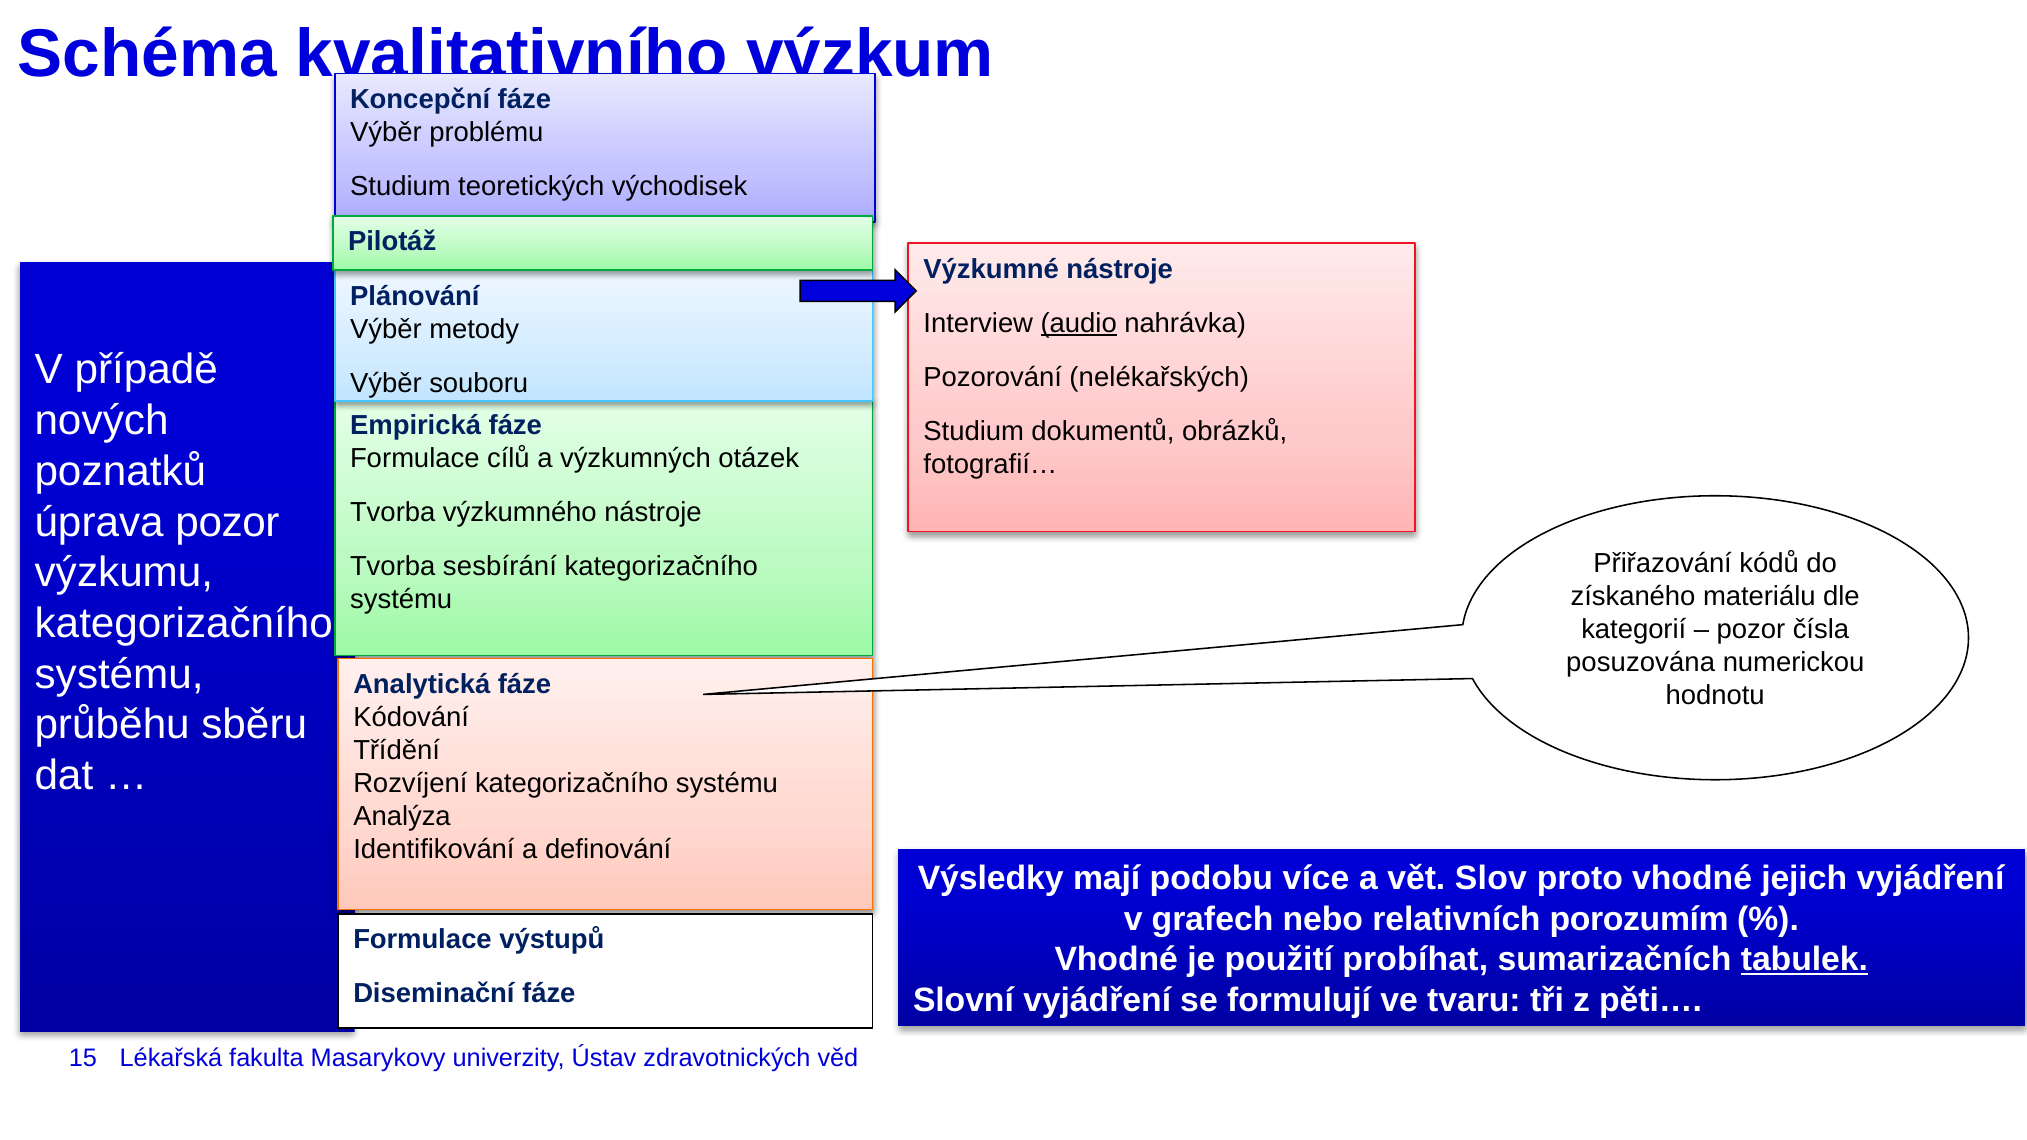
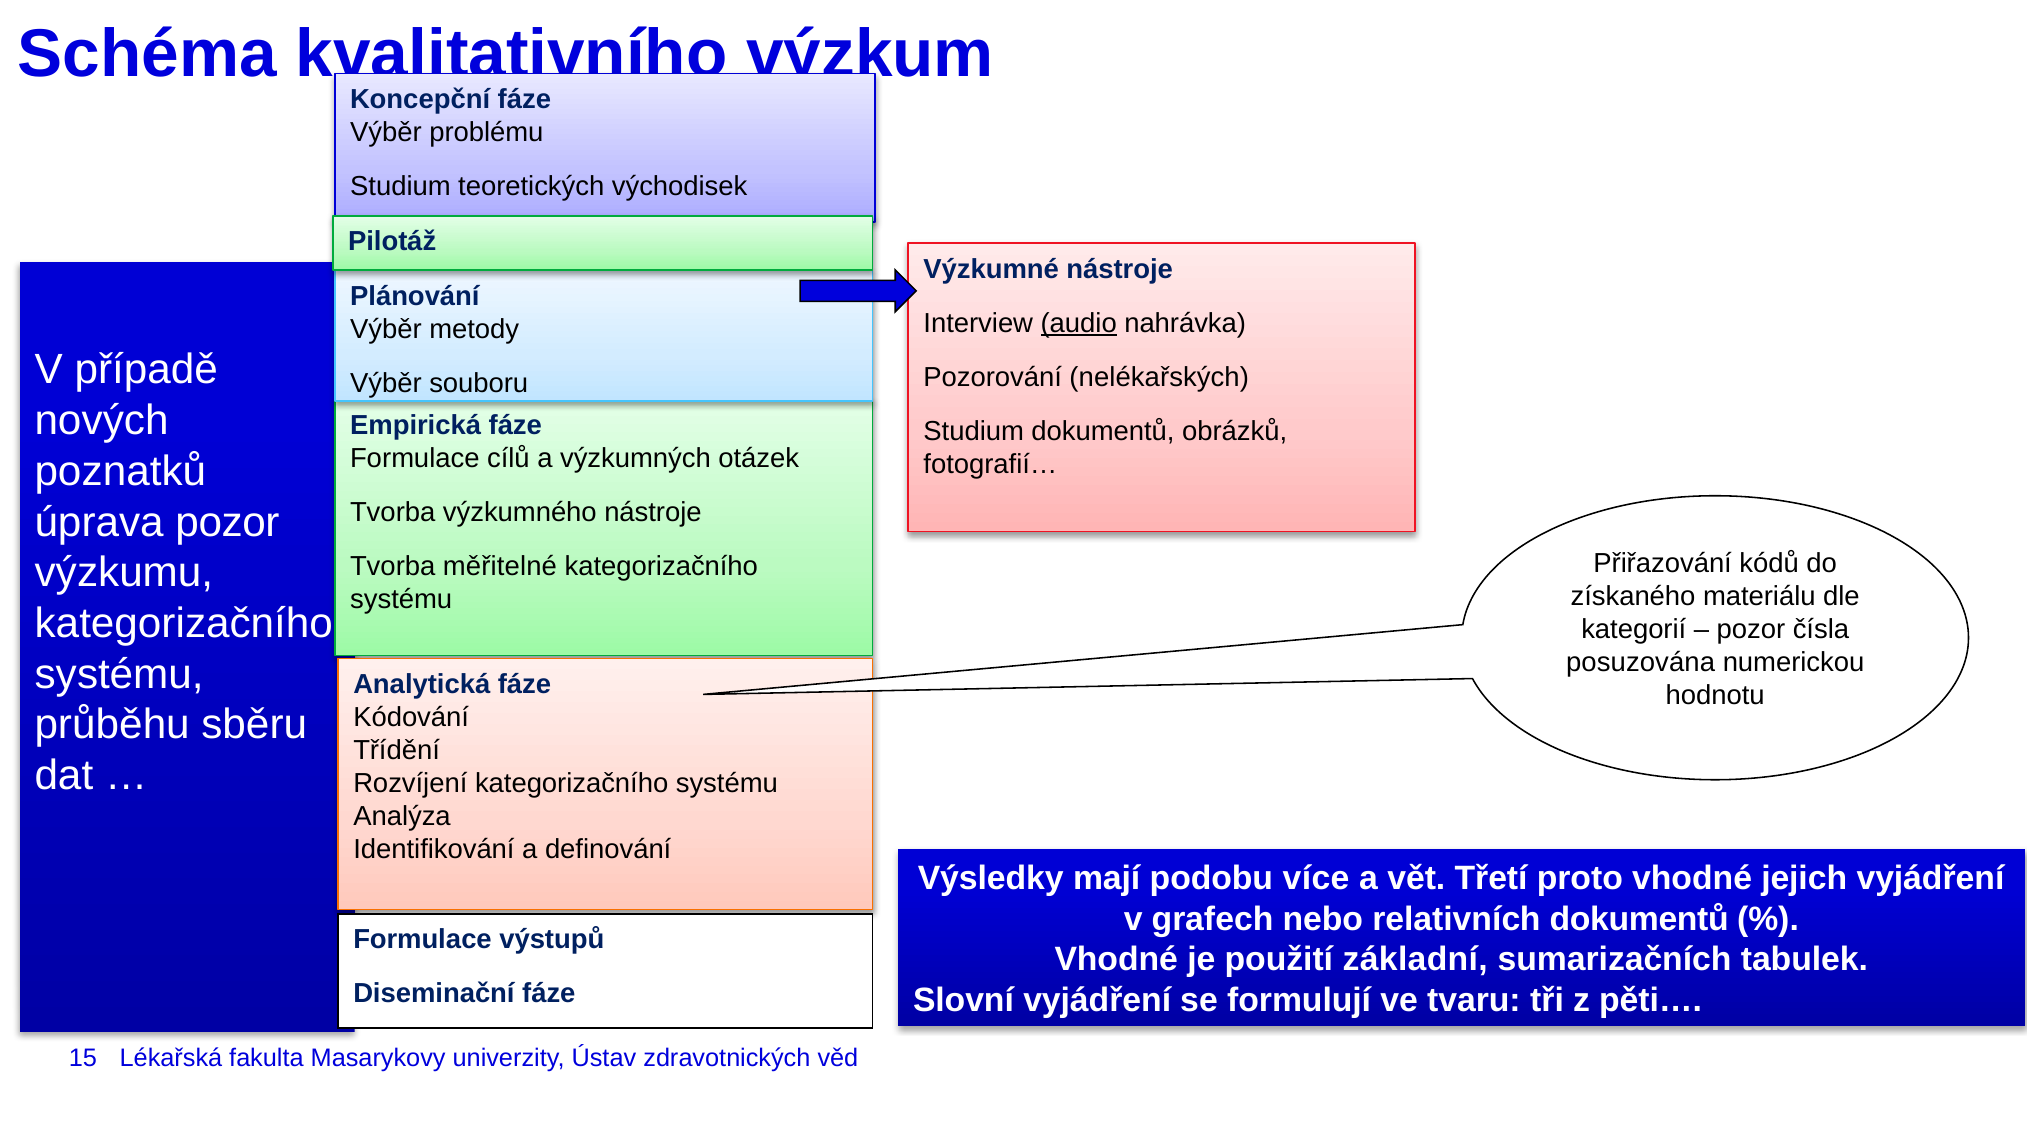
sesbírání: sesbírání -> měřitelné
Slov: Slov -> Třetí
relativních porozumím: porozumím -> dokumentů
probíhat: probíhat -> základní
tabulek underline: present -> none
